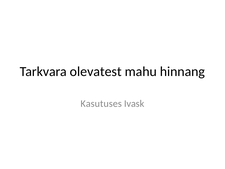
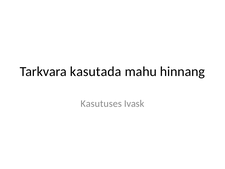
olevatest: olevatest -> kasutada
